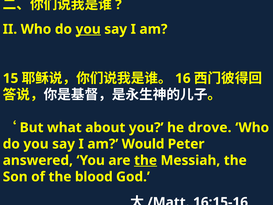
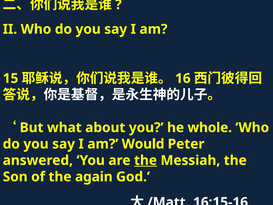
you at (88, 29) underline: present -> none
drove: drove -> whole
blood: blood -> again
